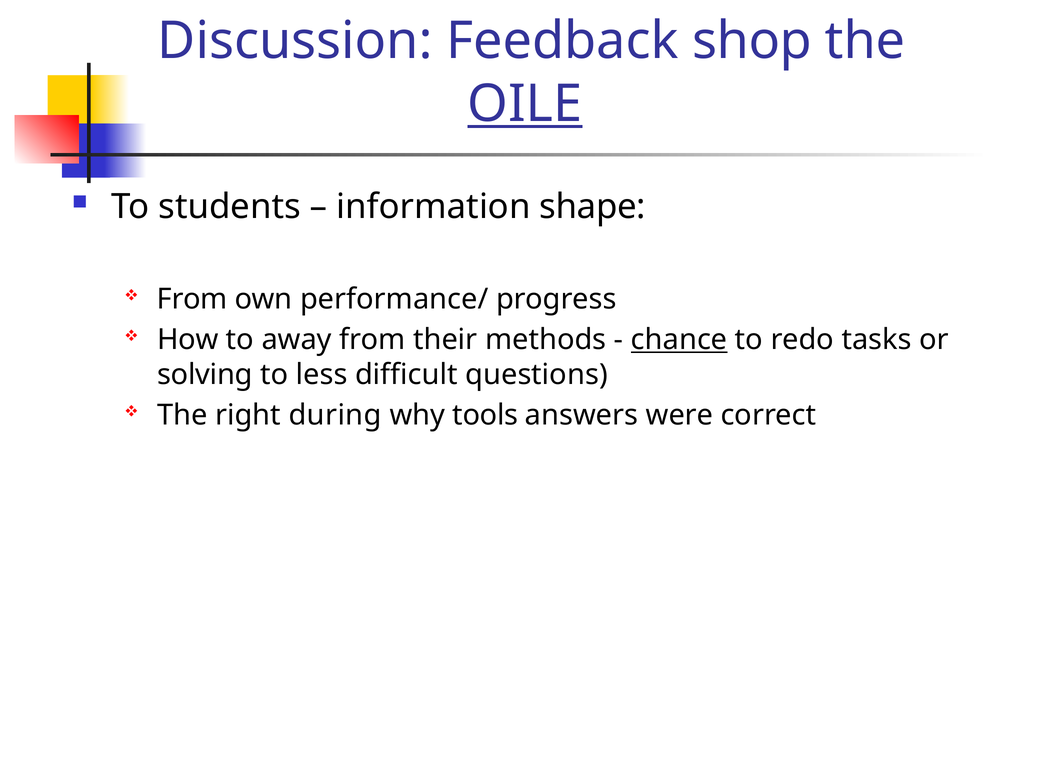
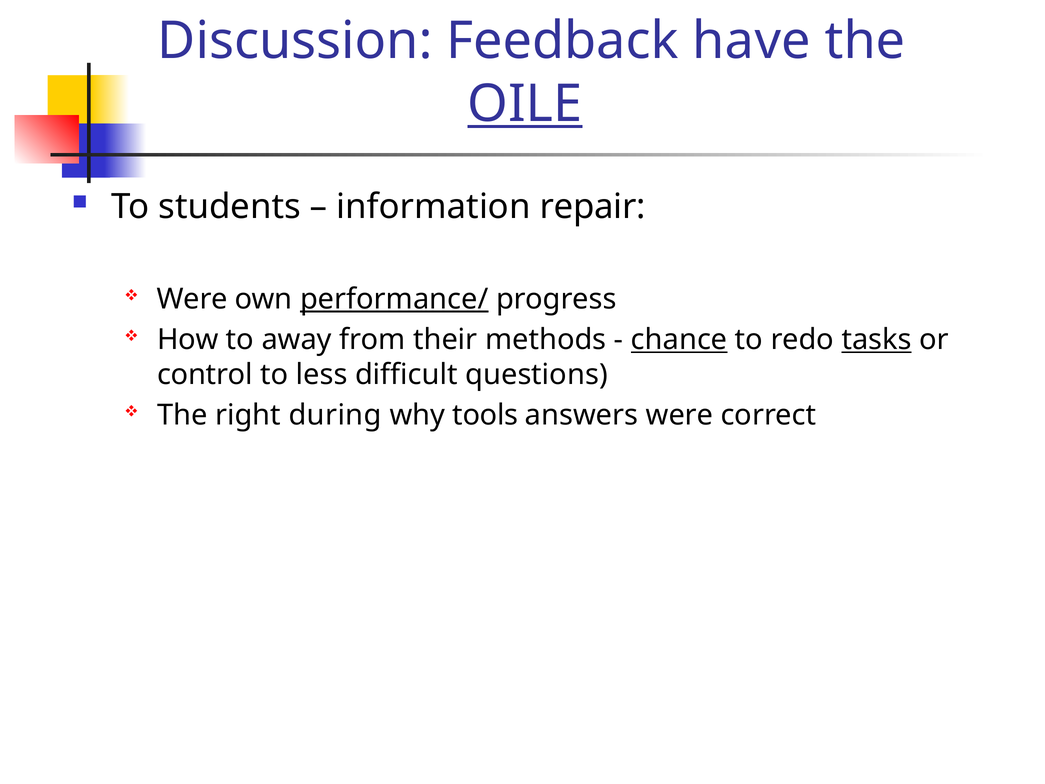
shop: shop -> have
shape: shape -> repair
From at (192, 299): From -> Were
performance/ underline: none -> present
tasks underline: none -> present
solving: solving -> control
